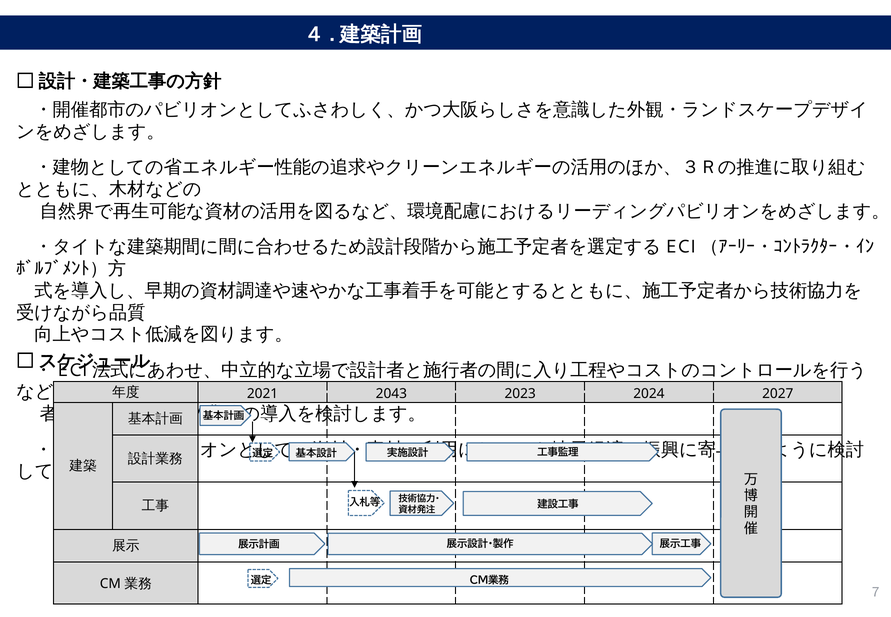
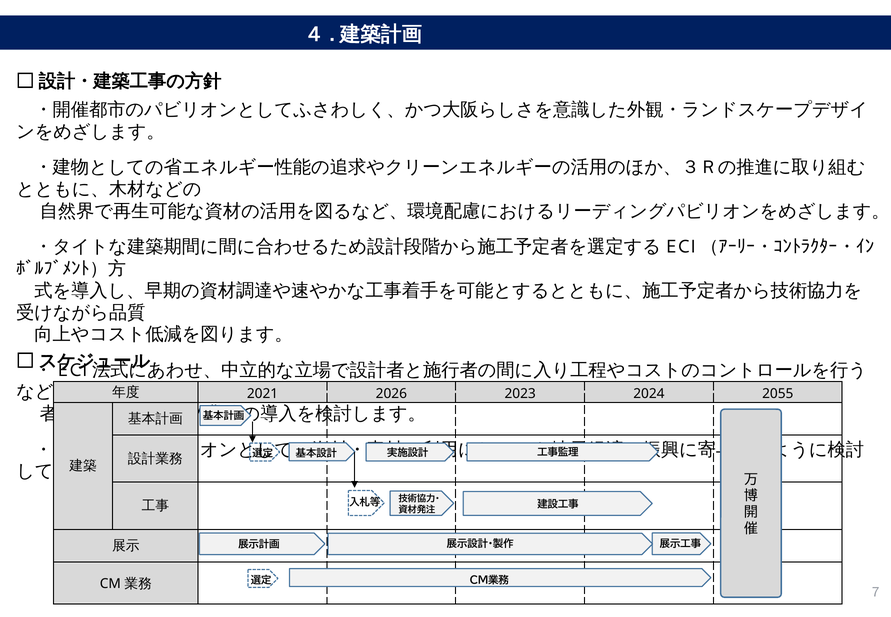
2043: 2043 -> 2026
2027: 2027 -> 2055
